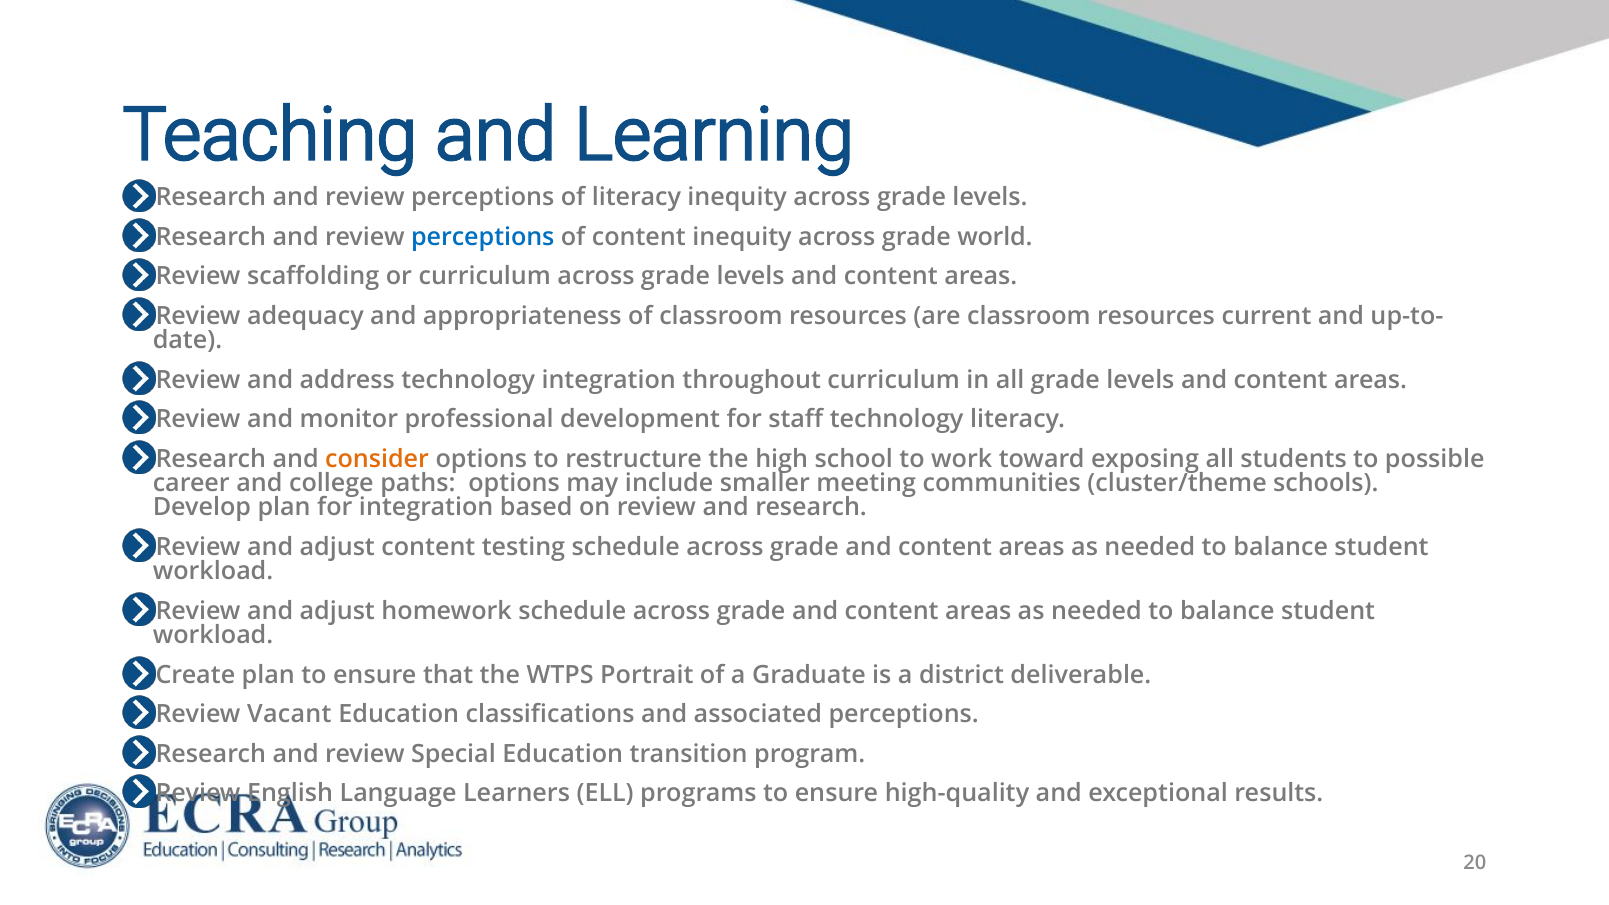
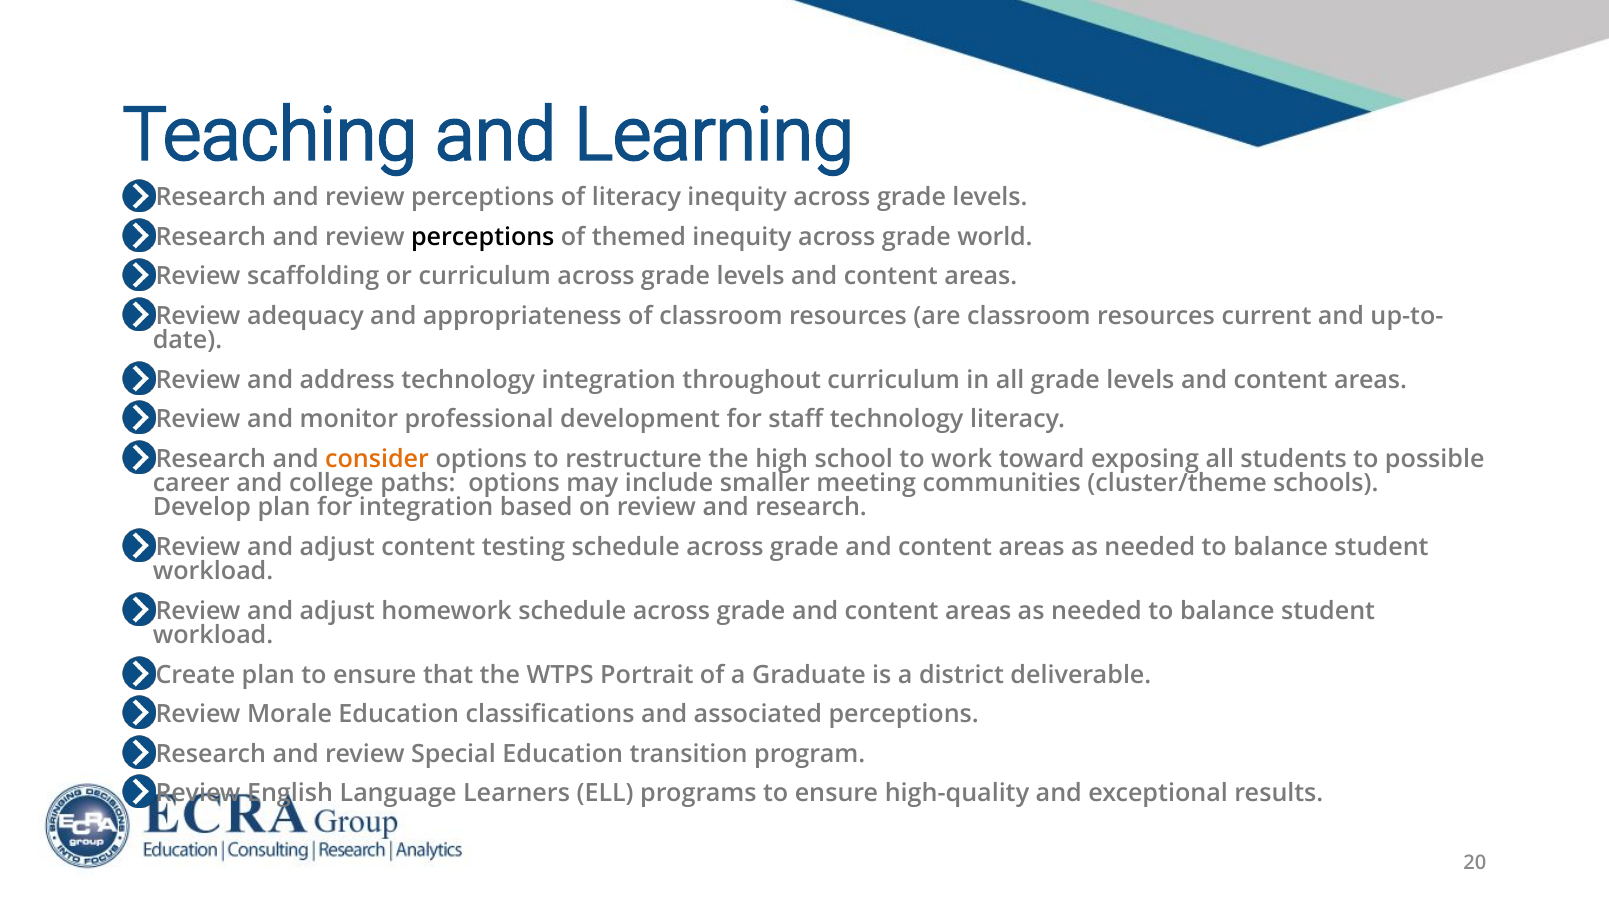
perceptions at (483, 237) colour: blue -> black
of content: content -> themed
Vacant: Vacant -> Morale
